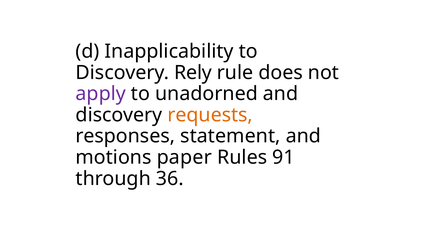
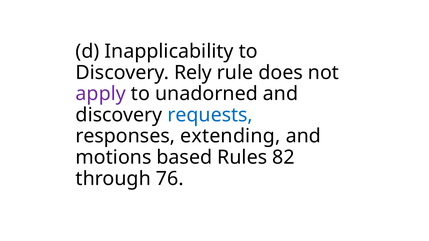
requests colour: orange -> blue
statement: statement -> extending
paper: paper -> based
91: 91 -> 82
36: 36 -> 76
